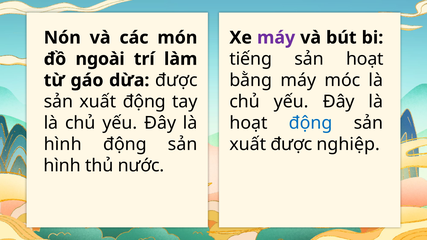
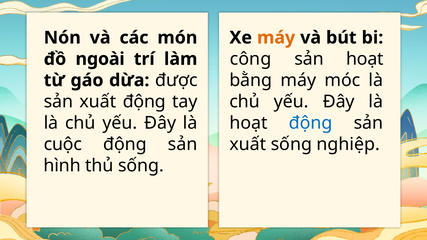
máy at (276, 38) colour: purple -> orange
tiếng: tiếng -> công
hình at (63, 144): hình -> cuộc
xuất được: được -> sống
thủ nước: nước -> sống
